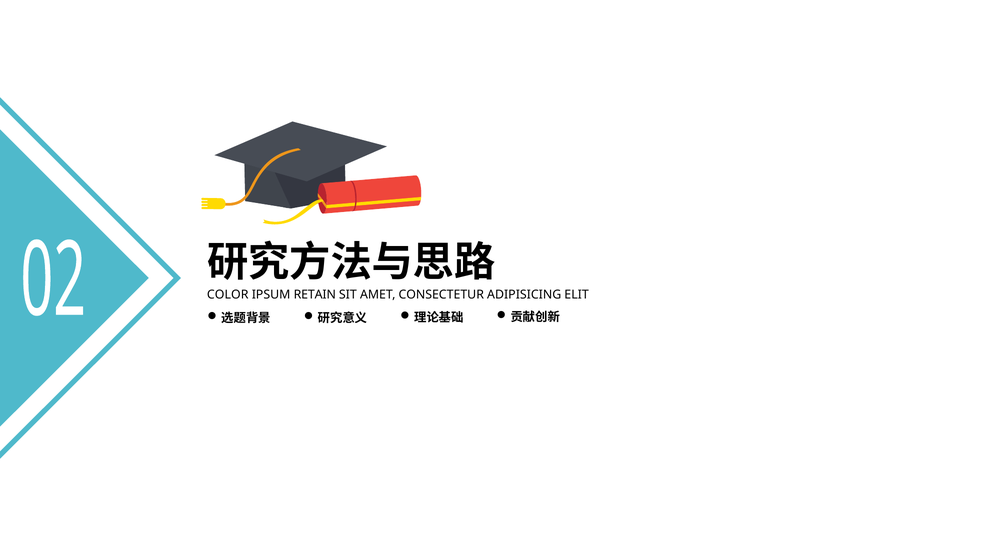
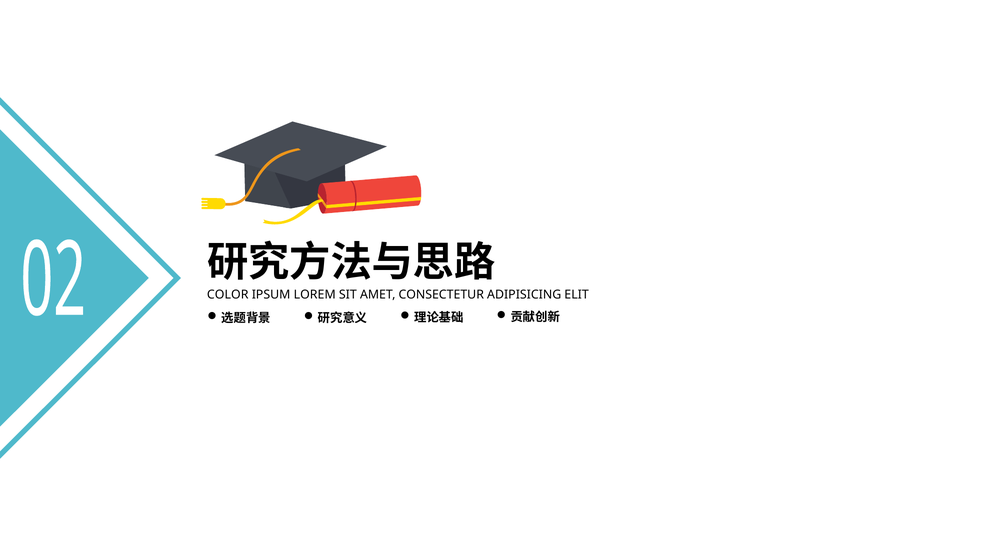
RETAIN: RETAIN -> LOREM
